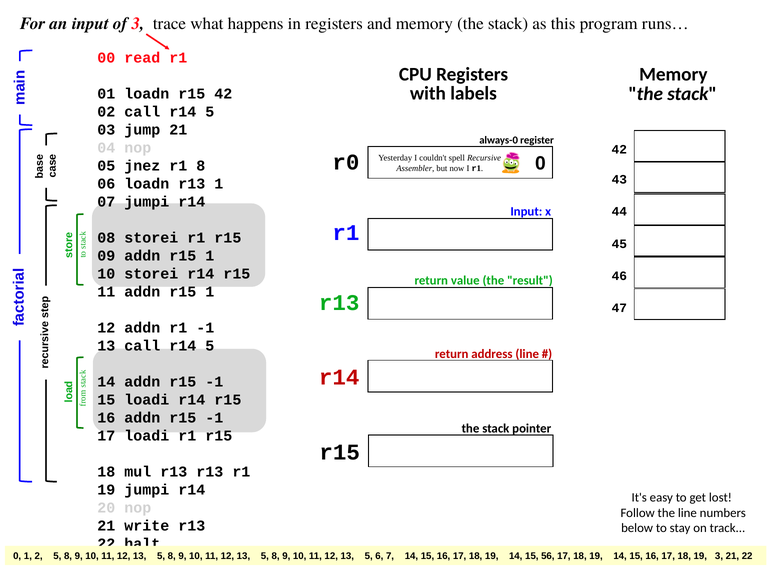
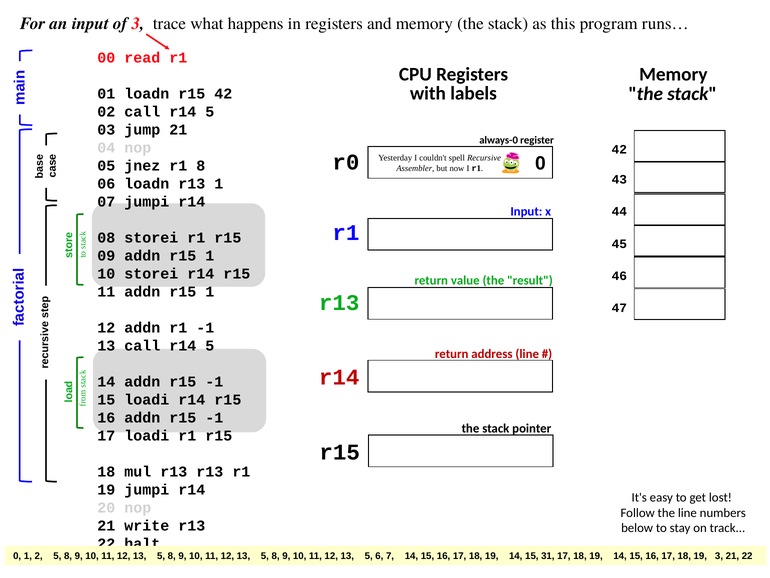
56: 56 -> 31
